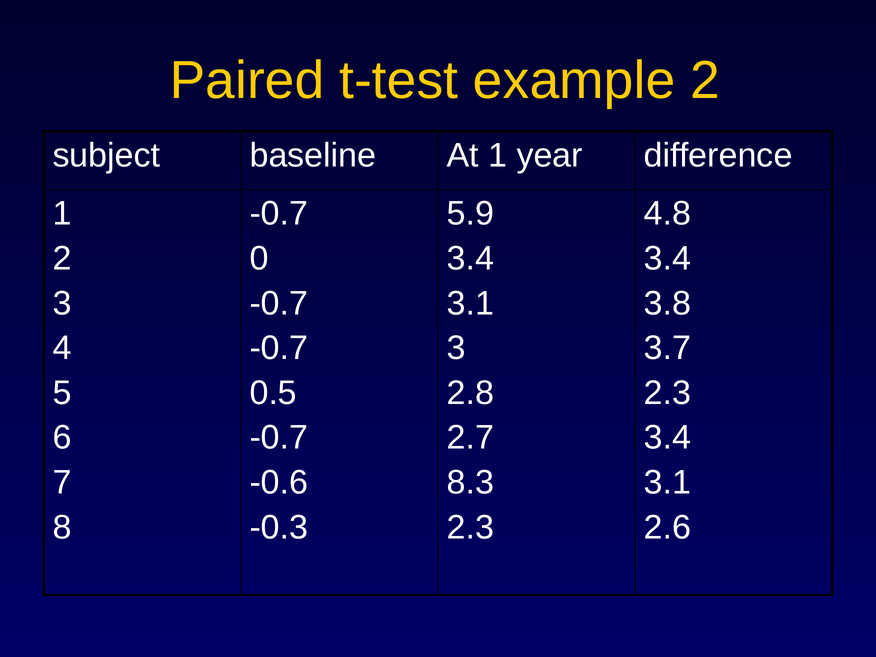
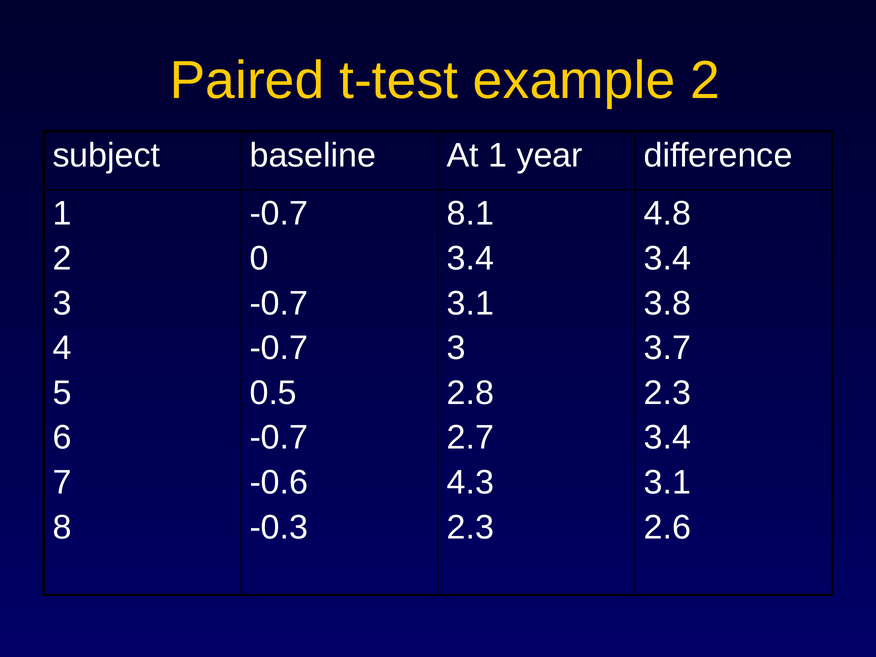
5.9: 5.9 -> 8.1
8.3: 8.3 -> 4.3
